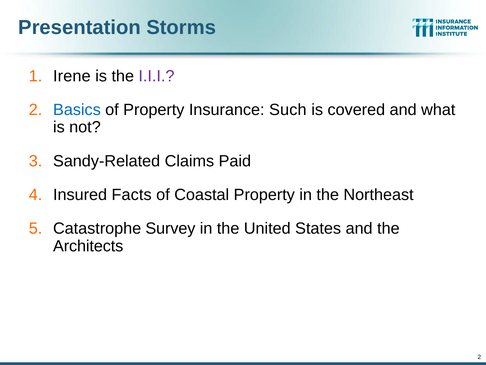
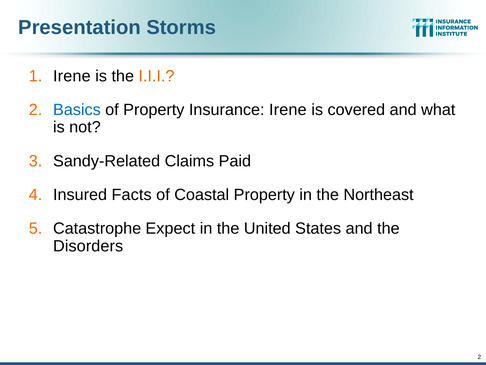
I.I.I colour: purple -> orange
Insurance Such: Such -> Irene
Survey: Survey -> Expect
Architects: Architects -> Disorders
